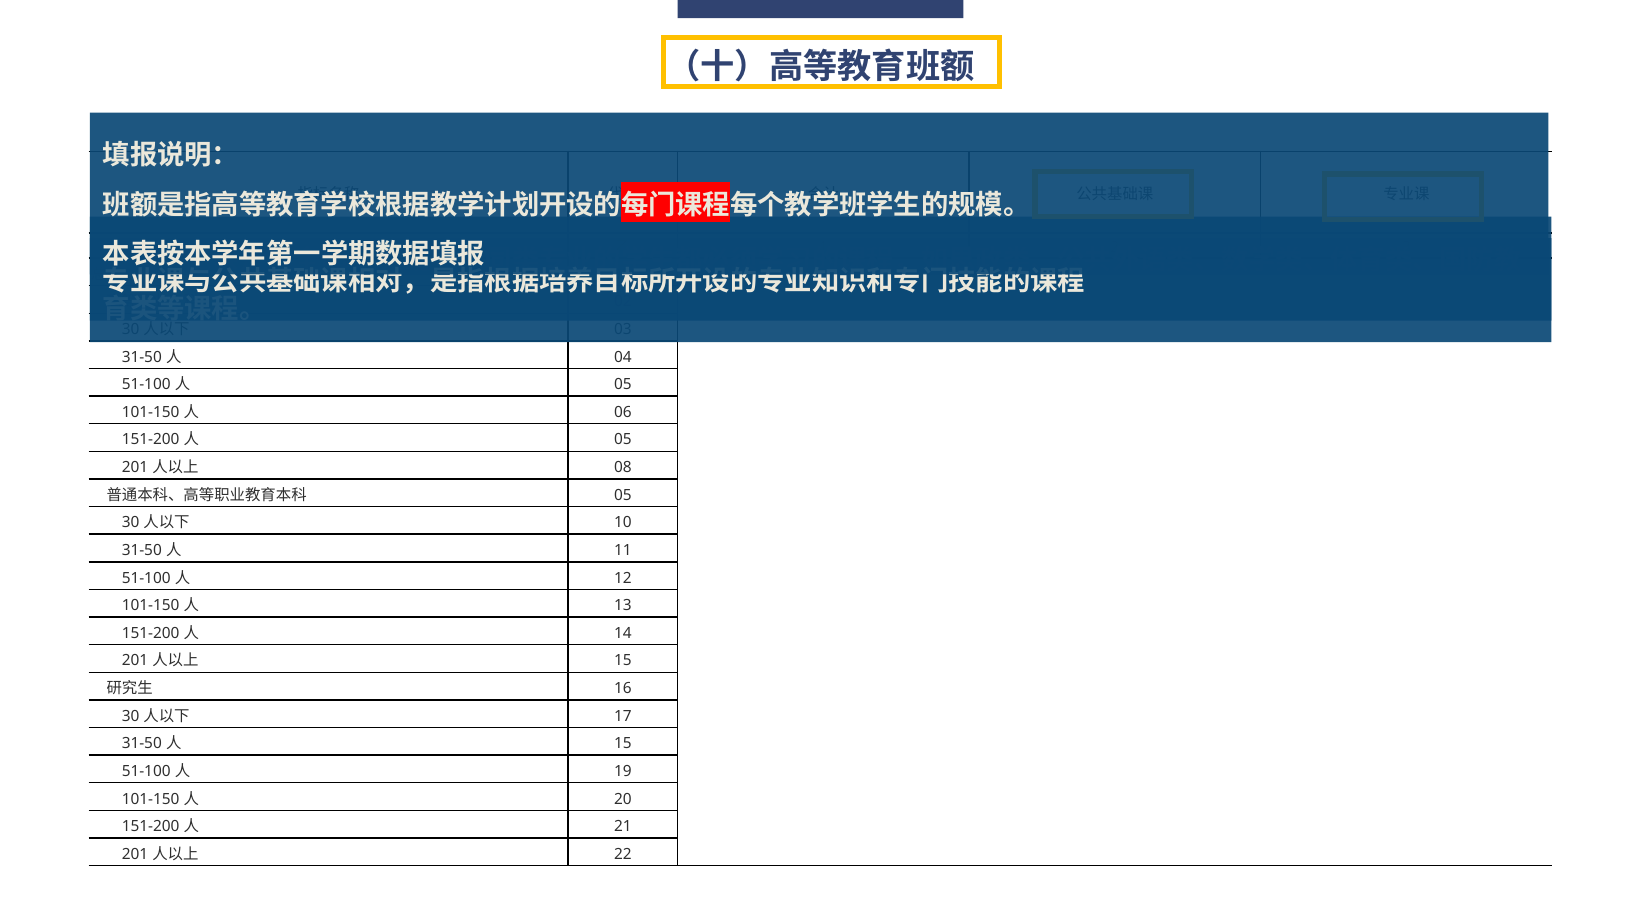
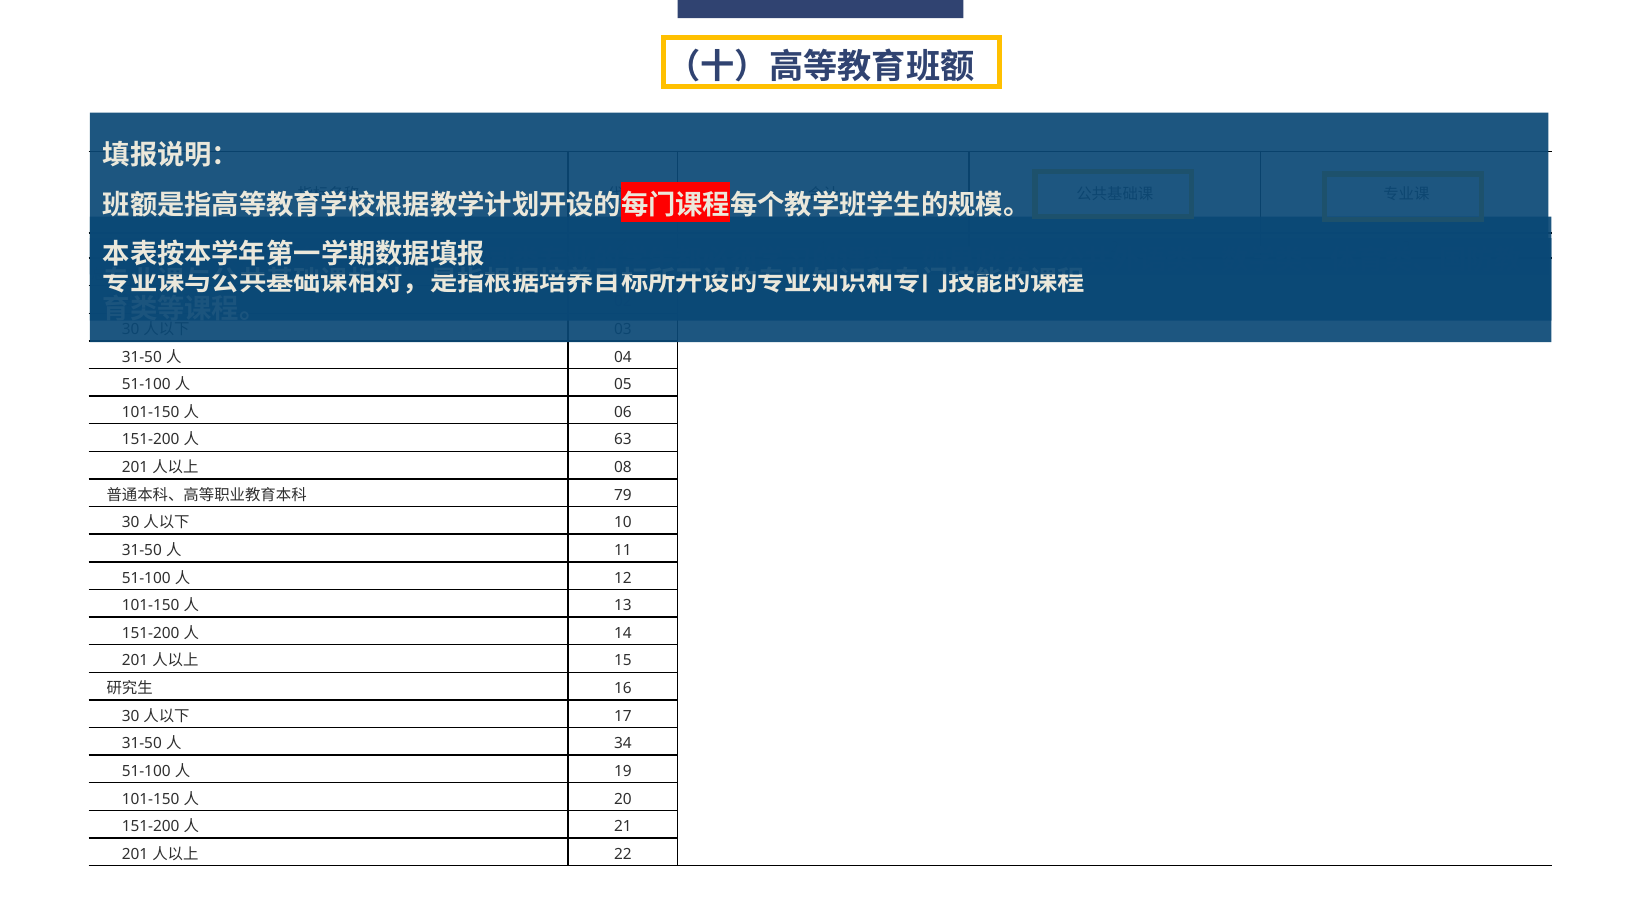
05 at (623, 440): 05 -> 63
05 at (623, 495): 05 -> 79
15 at (623, 744): 15 -> 34
